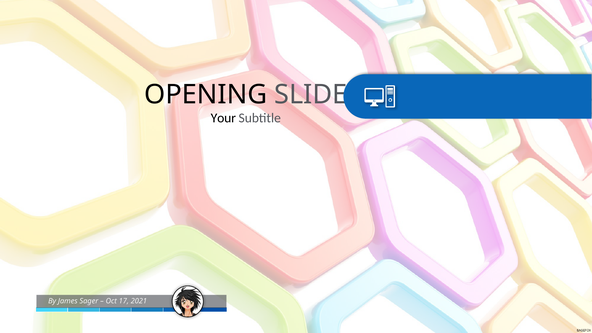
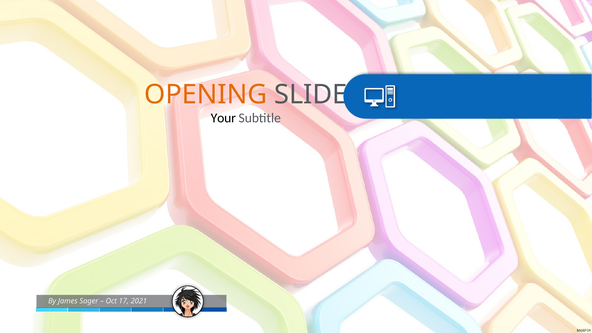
OPENING colour: black -> orange
